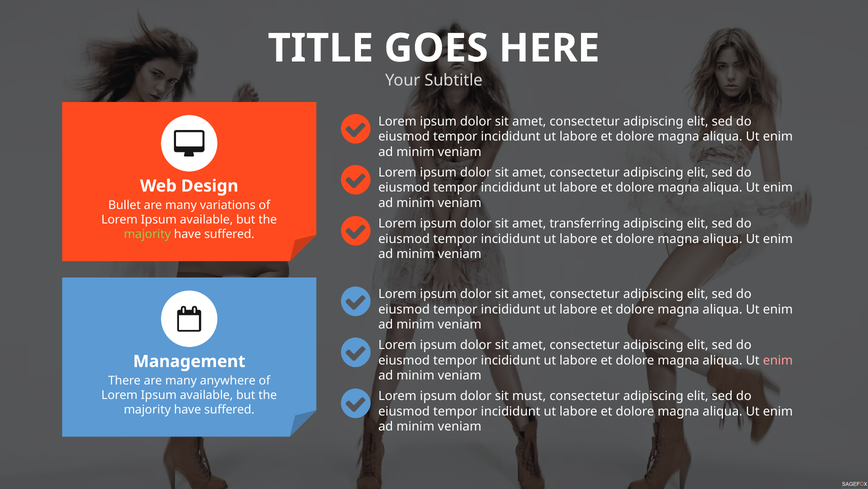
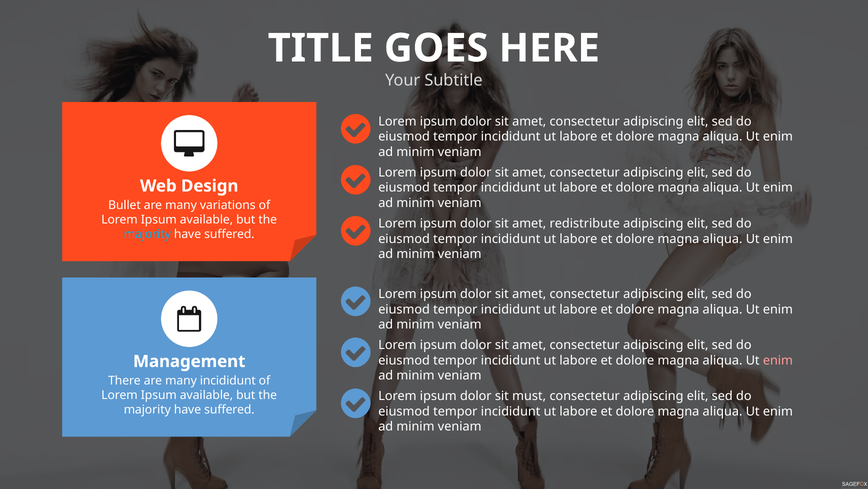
transferring: transferring -> redistribute
majority at (147, 234) colour: light green -> light blue
many anywhere: anywhere -> incididunt
